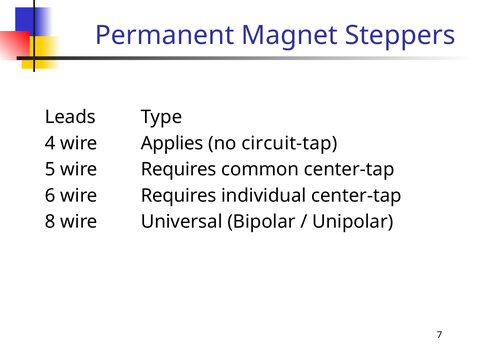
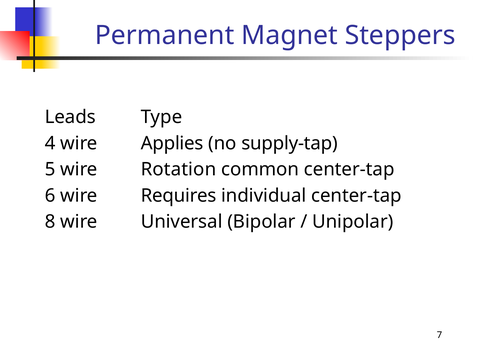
circuit-tap: circuit-tap -> supply-tap
5 wire Requires: Requires -> Rotation
